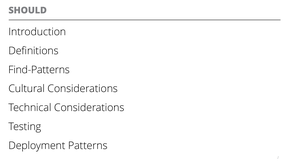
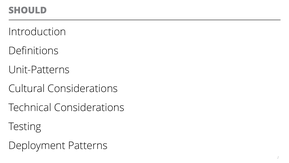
Find-Patterns: Find-Patterns -> Unit-Patterns
